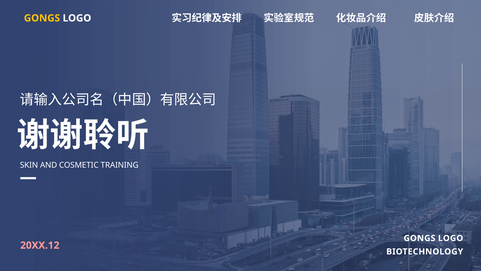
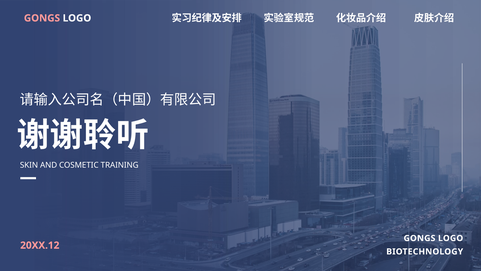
GONGS at (42, 18) colour: yellow -> pink
